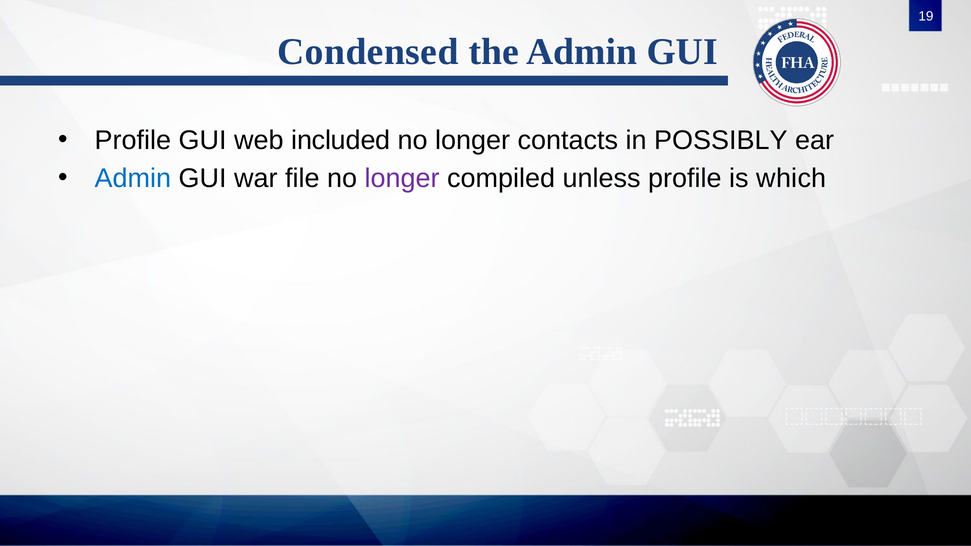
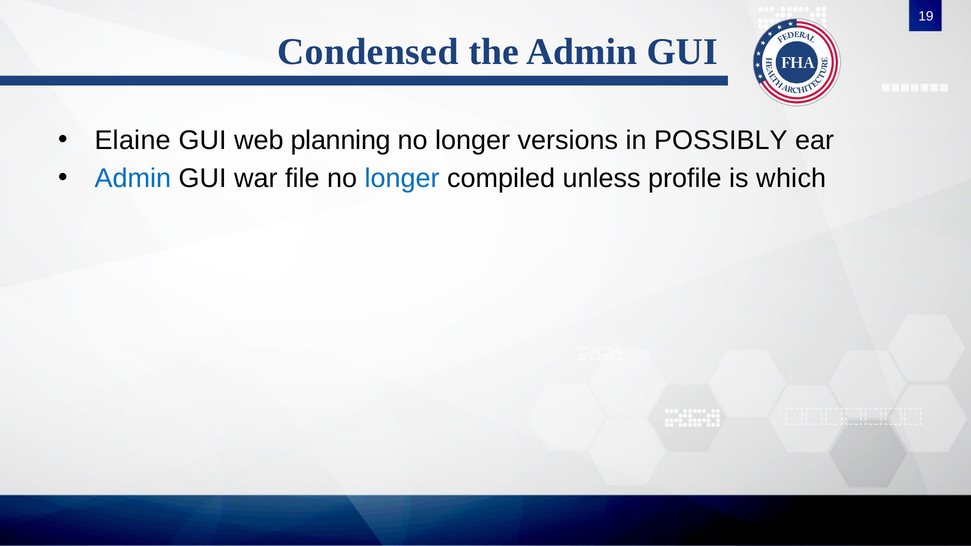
Profile at (133, 140): Profile -> Elaine
included: included -> planning
contacts: contacts -> versions
longer at (402, 178) colour: purple -> blue
